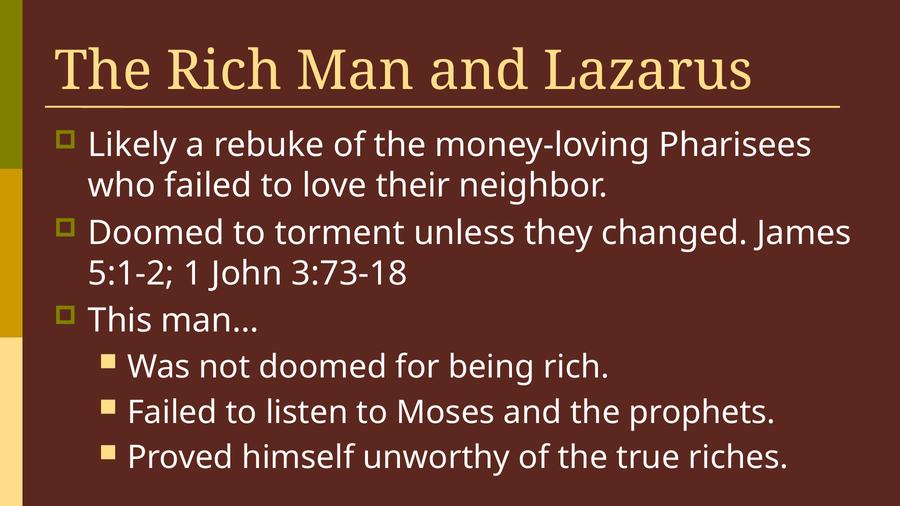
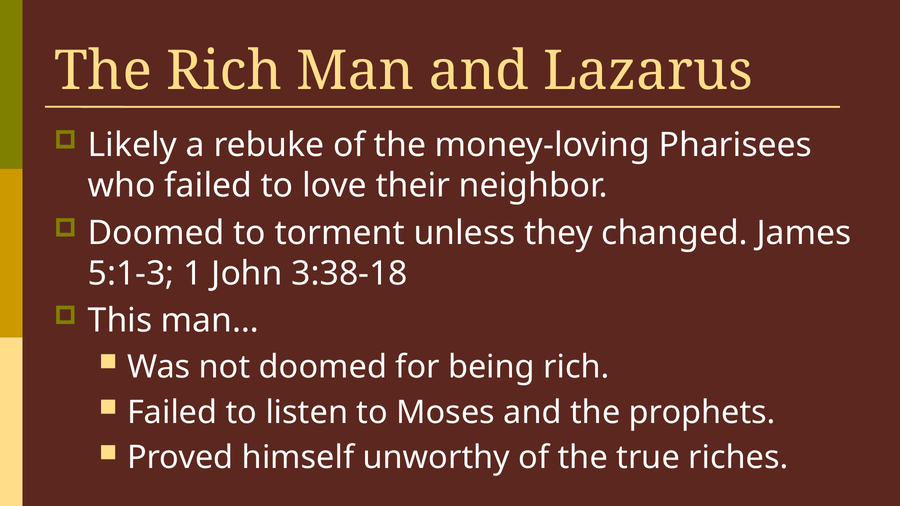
5:1-2: 5:1-2 -> 5:1-3
3:73-18: 3:73-18 -> 3:38-18
